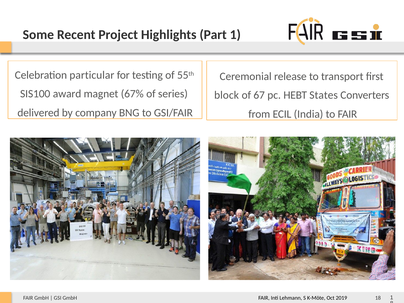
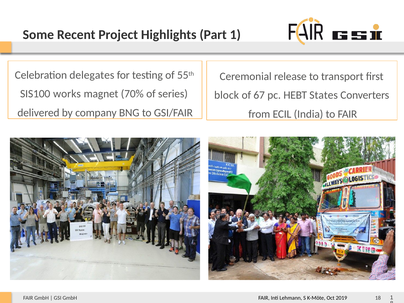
particular: particular -> delegates
award: award -> works
67%: 67% -> 70%
